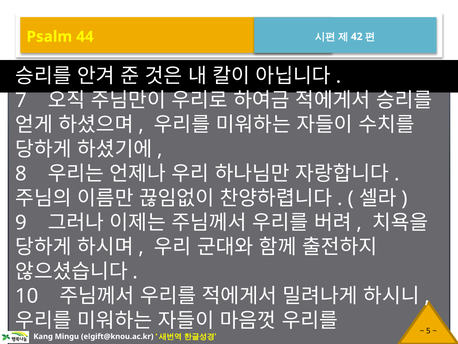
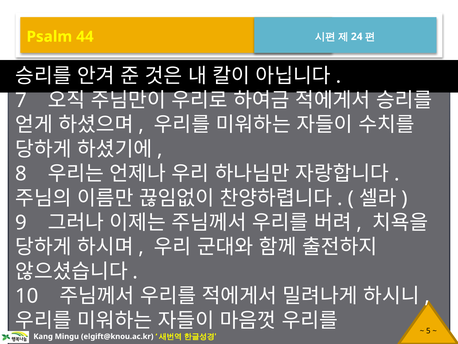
42: 42 -> 24
